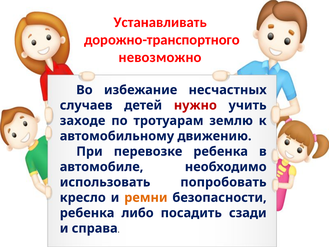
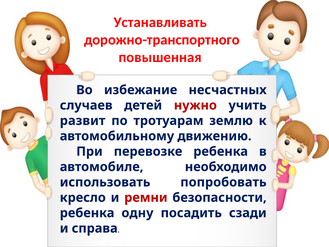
невозможно: невозможно -> повышенная
заходе: заходе -> развит
ремни colour: orange -> red
либо: либо -> одну
